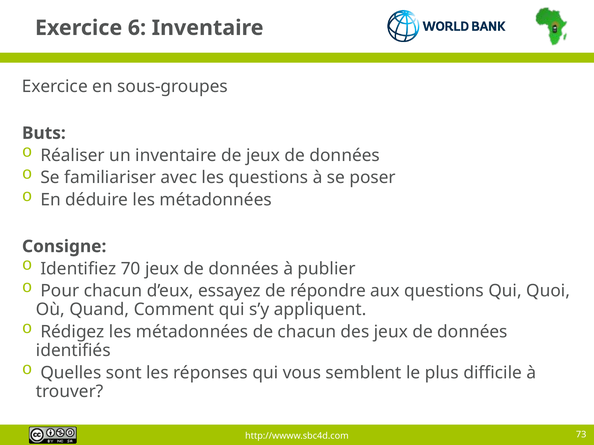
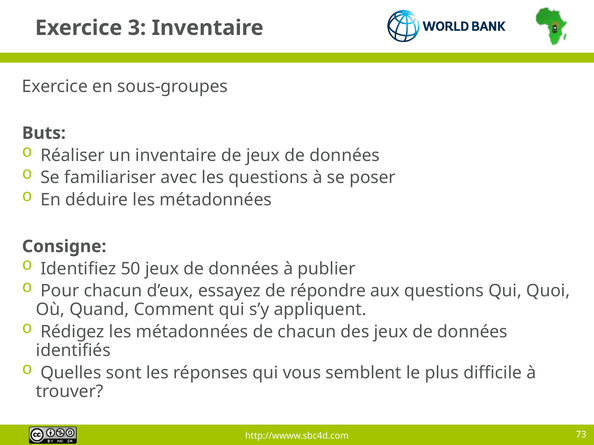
6: 6 -> 3
70: 70 -> 50
